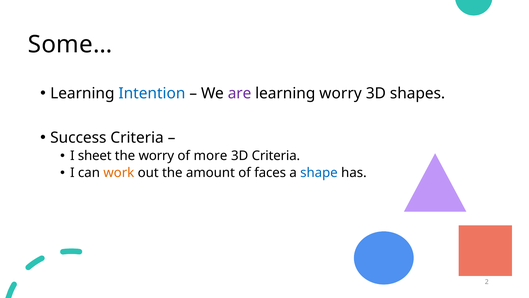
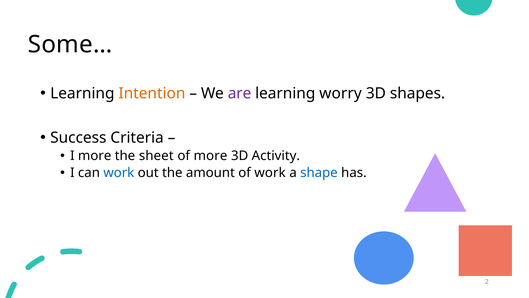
Intention colour: blue -> orange
I sheet: sheet -> more
the worry: worry -> sheet
3D Criteria: Criteria -> Activity
work at (119, 173) colour: orange -> blue
of faces: faces -> work
